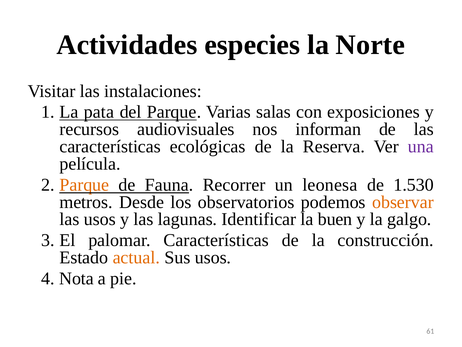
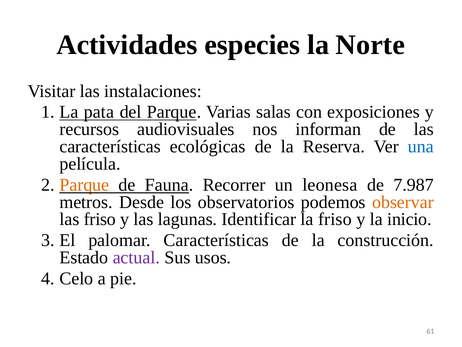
una colour: purple -> blue
1.530: 1.530 -> 7.987
las usos: usos -> friso
la buen: buen -> friso
galgo: galgo -> inicio
actual colour: orange -> purple
Nota: Nota -> Celo
